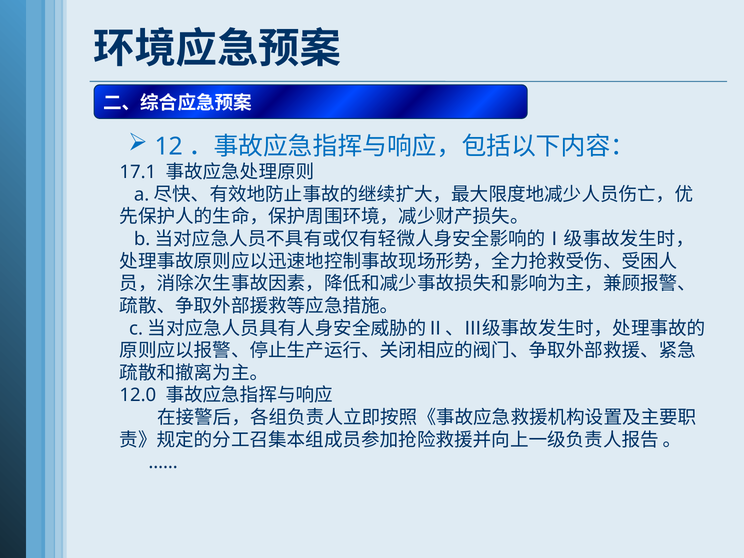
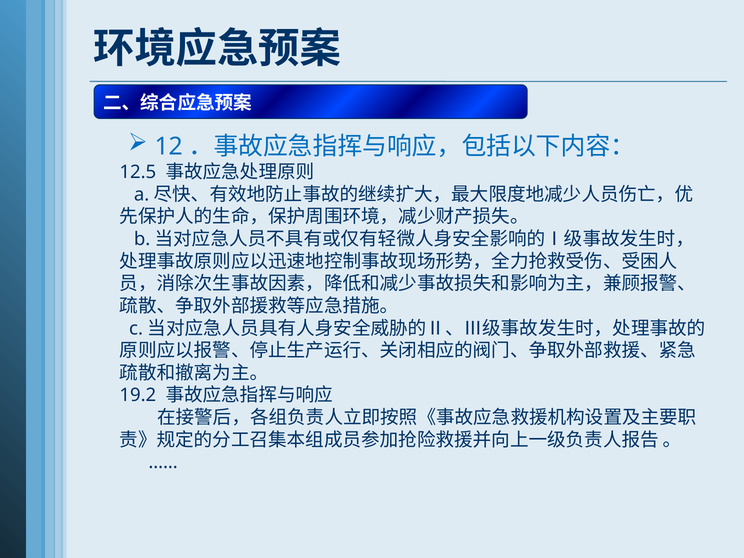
17.1: 17.1 -> 12.5
12.0: 12.0 -> 19.2
